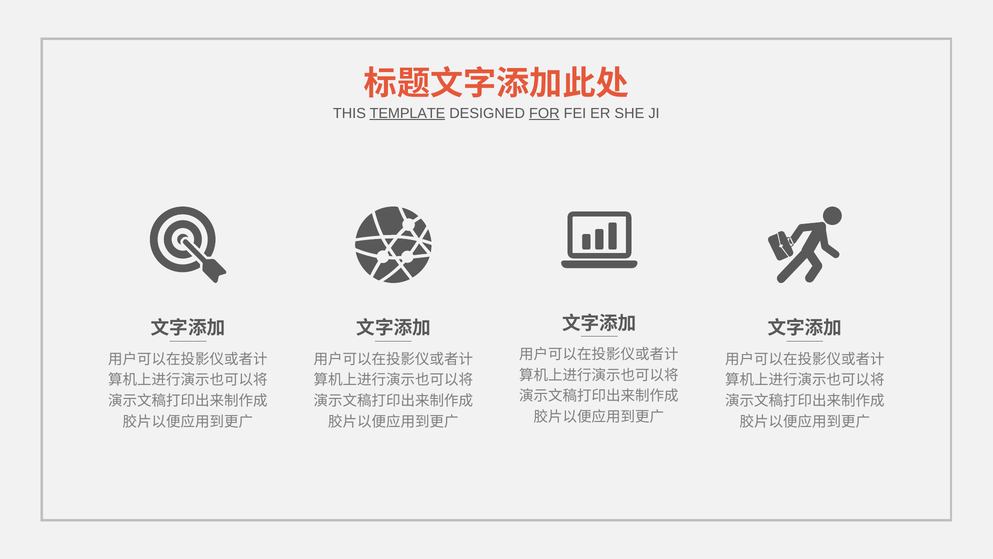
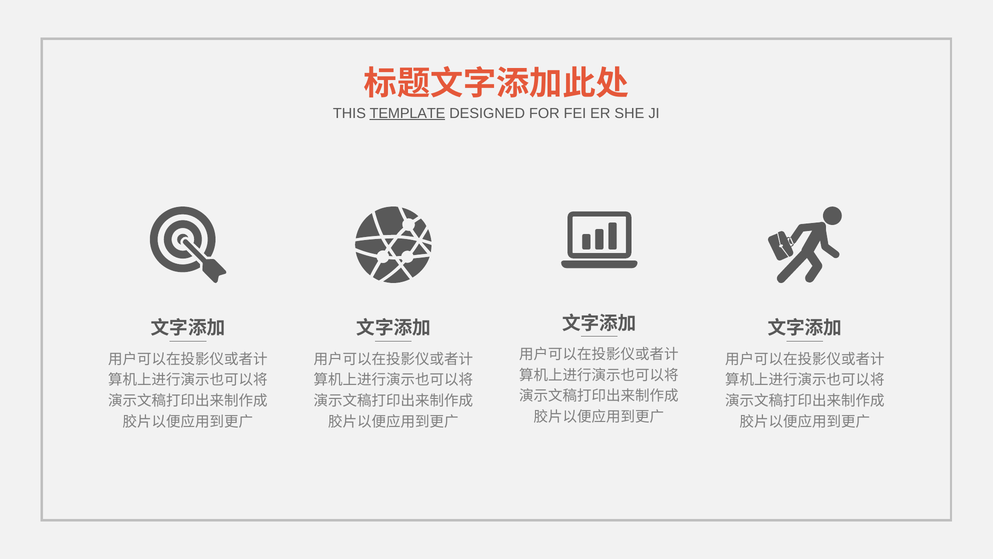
FOR underline: present -> none
